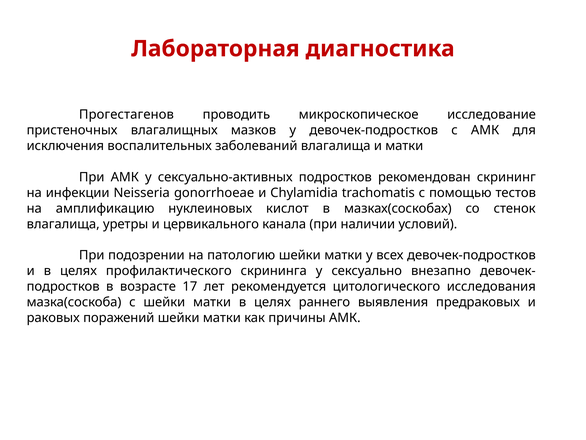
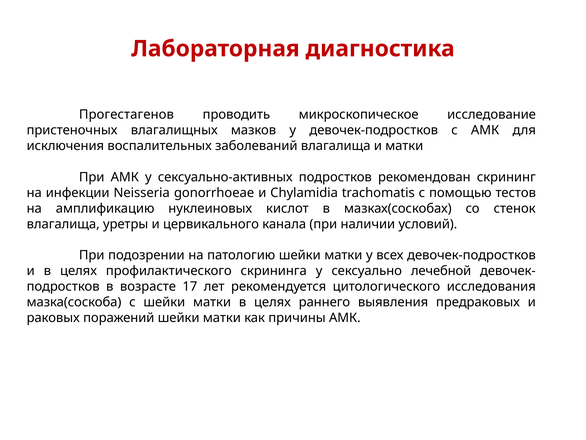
внезапно: внезапно -> лечебной
